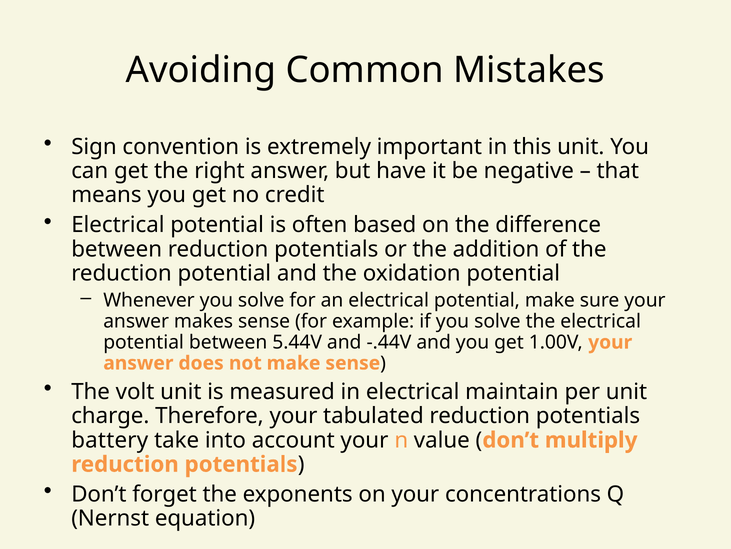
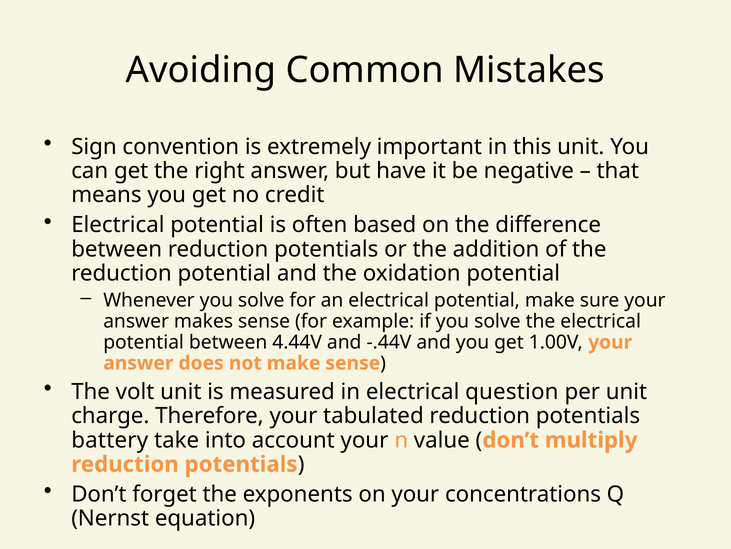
5.44V: 5.44V -> 4.44V
maintain: maintain -> question
